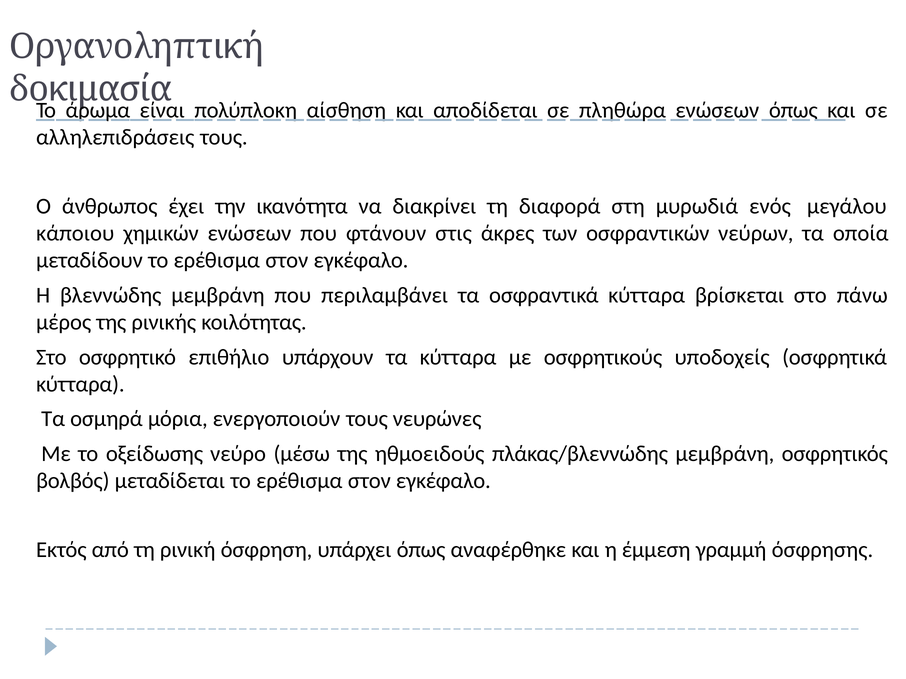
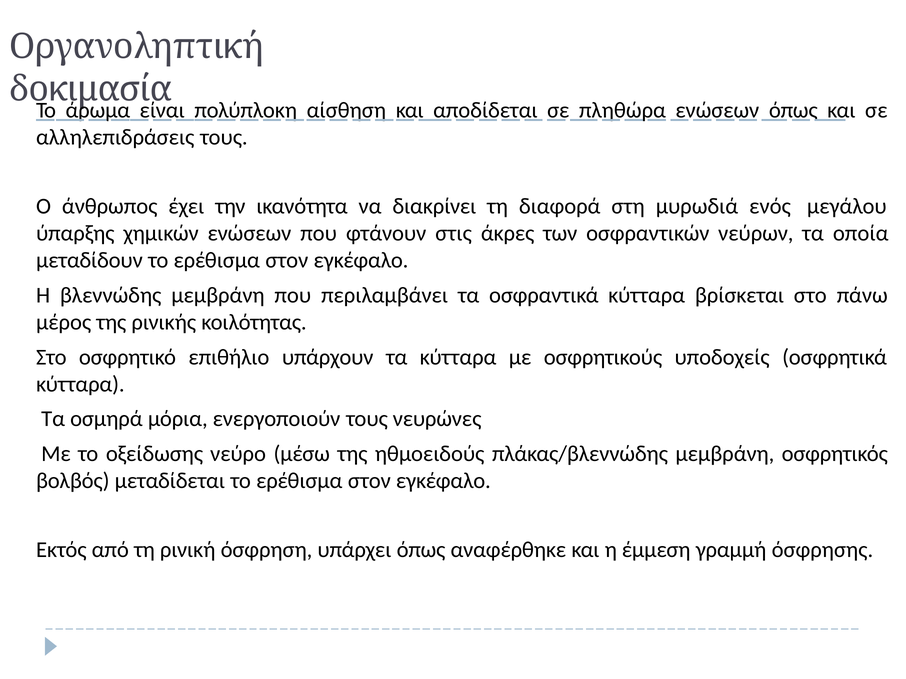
κάποιου: κάποιου -> ύπαρξης
